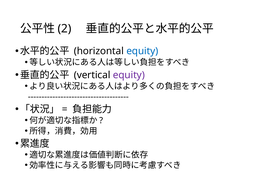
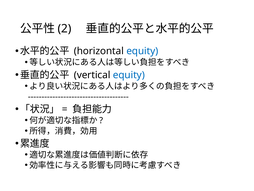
equity at (129, 75) colour: purple -> blue
